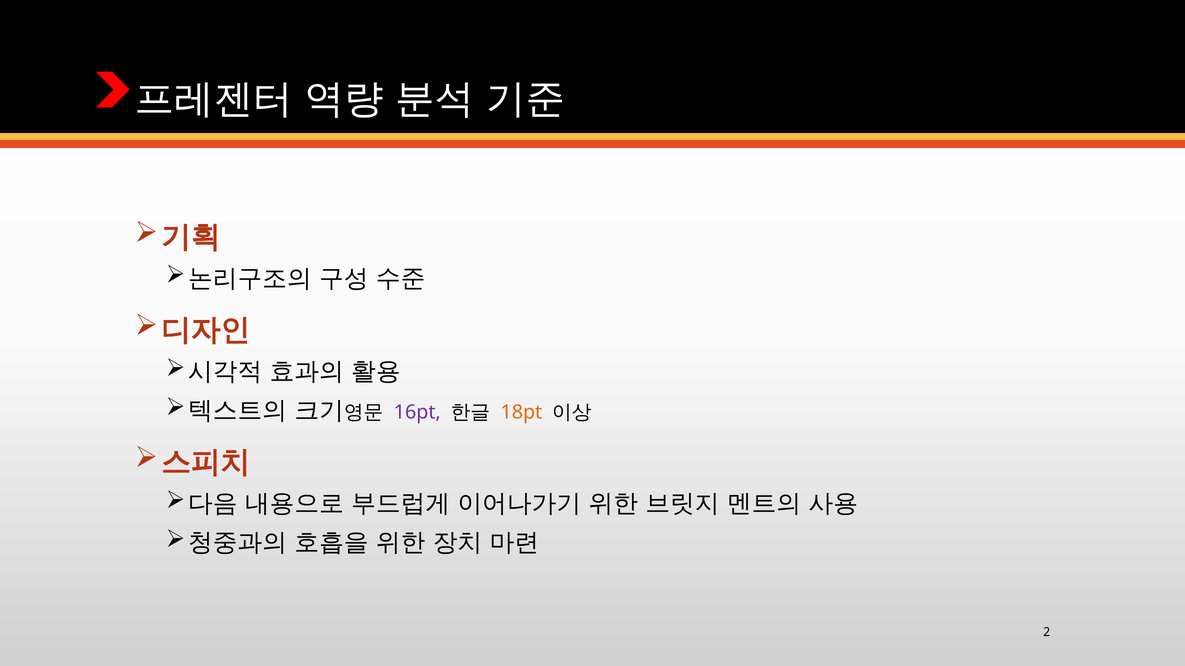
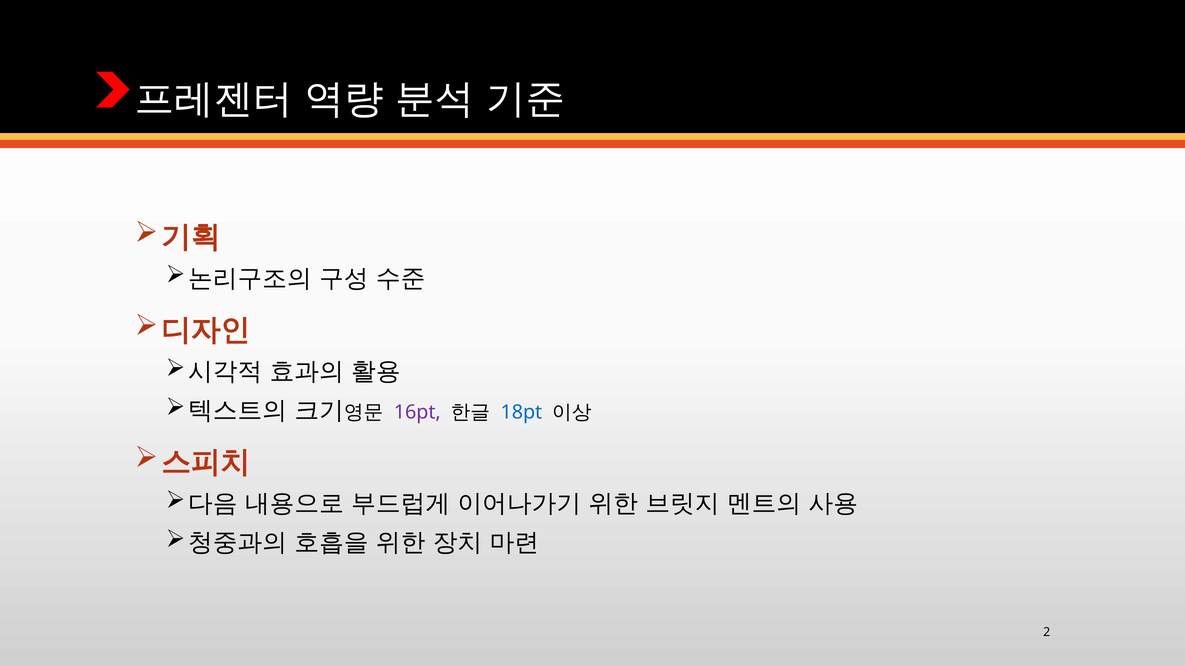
18pt colour: orange -> blue
